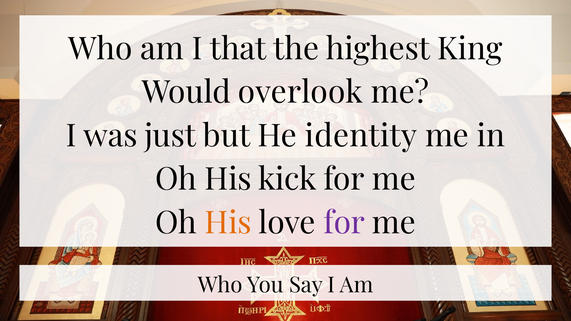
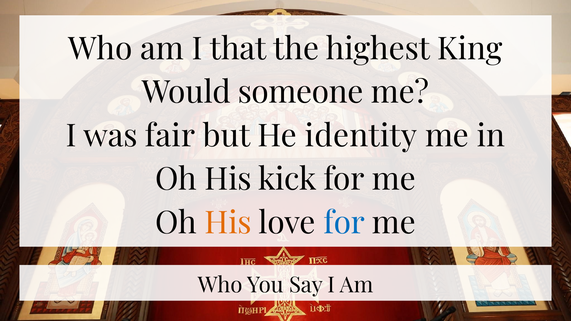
overlook: overlook -> someone
just: just -> fair
for at (344, 223) colour: purple -> blue
